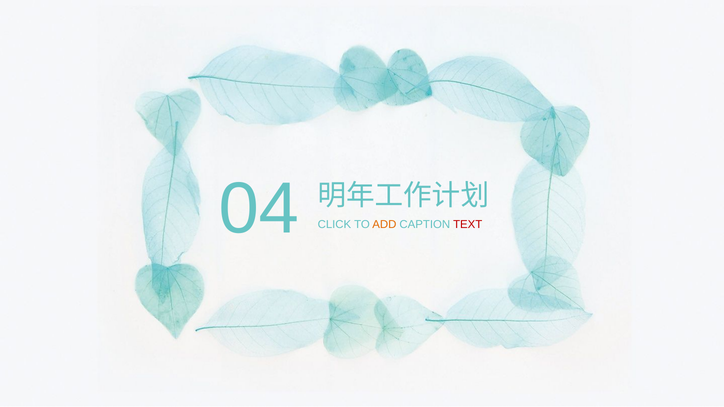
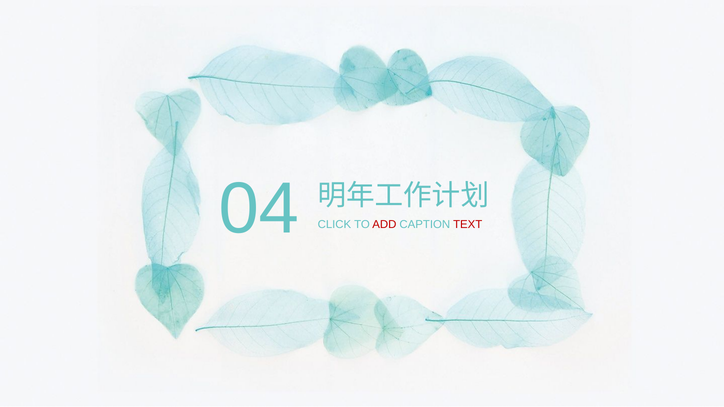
ADD colour: orange -> red
